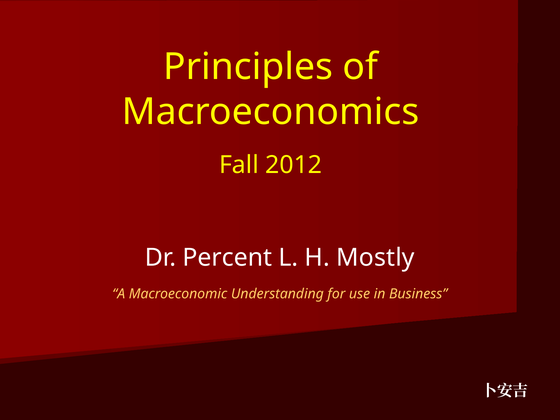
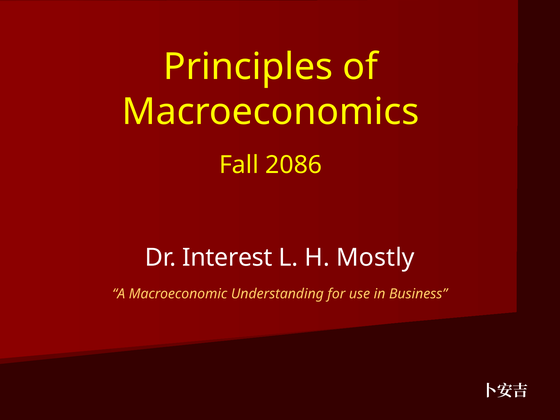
2012: 2012 -> 2086
Percent: Percent -> Interest
